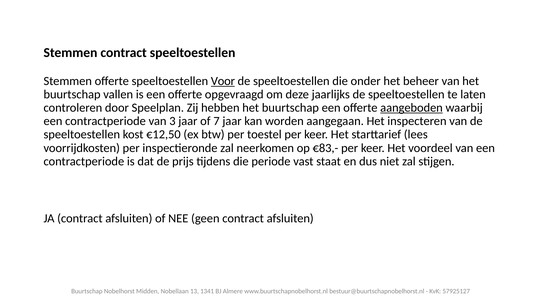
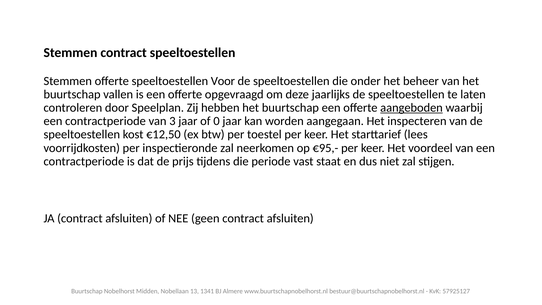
Voor underline: present -> none
7: 7 -> 0
€83,-: €83,- -> €95,-
